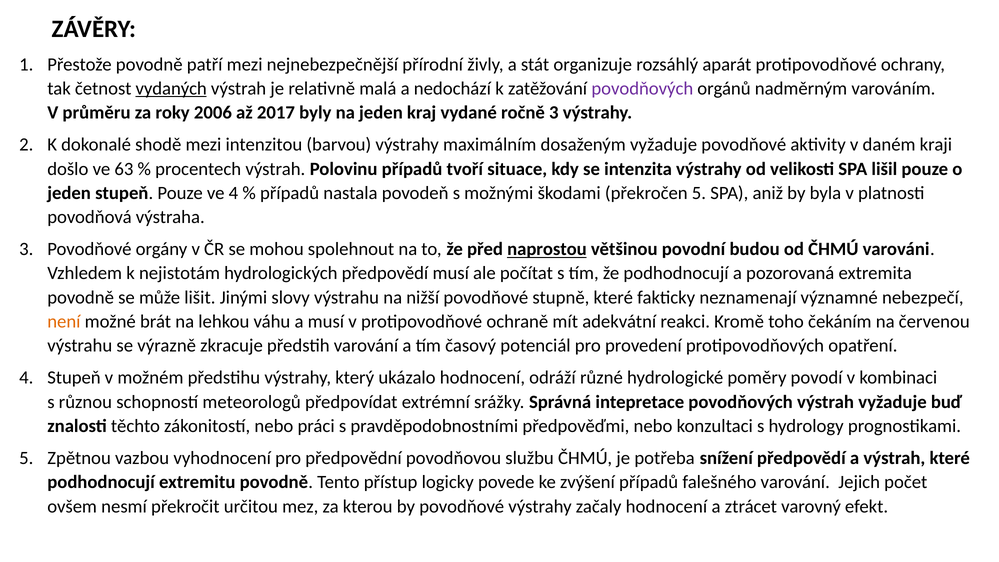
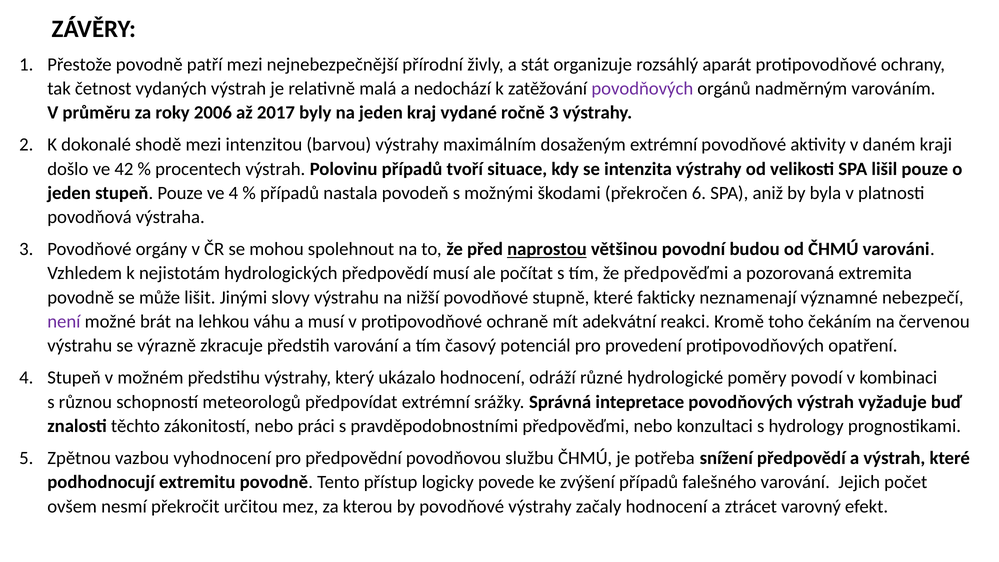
vydaných underline: present -> none
dosaženým vyžaduje: vyžaduje -> extrémní
63: 63 -> 42
překročen 5: 5 -> 6
že podhodnocují: podhodnocují -> předpověďmi
není colour: orange -> purple
